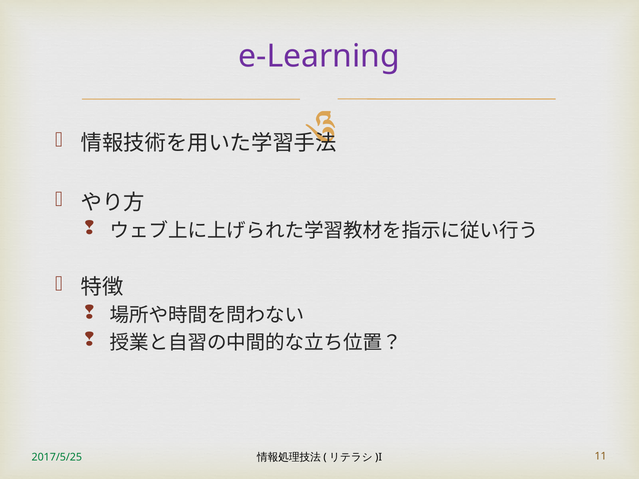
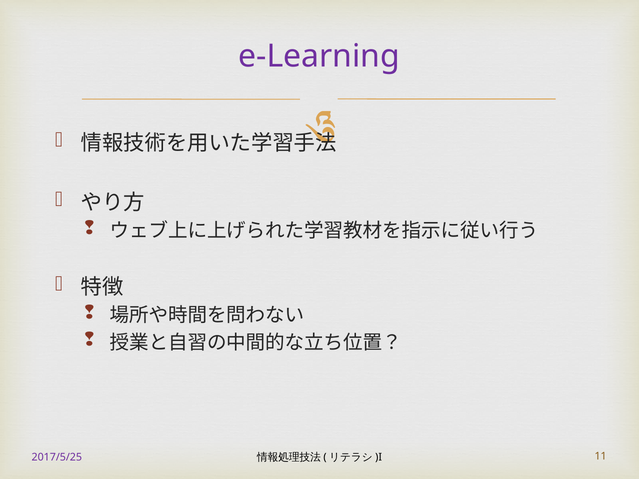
2017/5/25 colour: green -> purple
